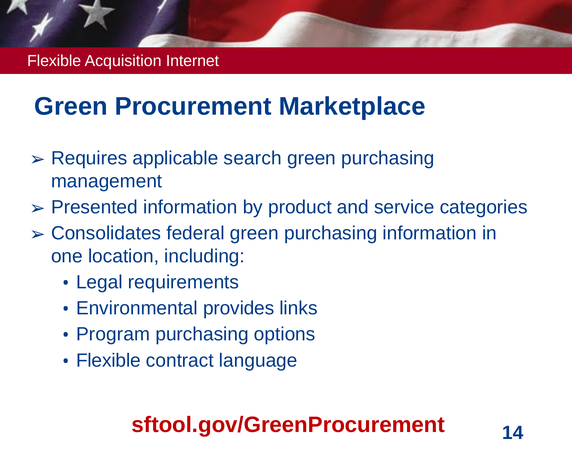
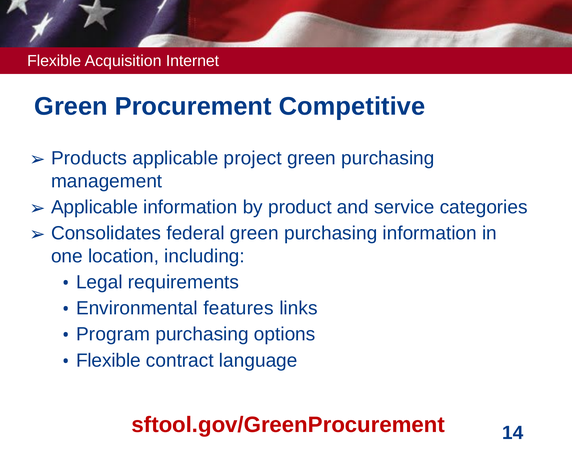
Marketplace: Marketplace -> Competitive
Requires: Requires -> Products
search: search -> project
Presented at (94, 207): Presented -> Applicable
provides: provides -> features
